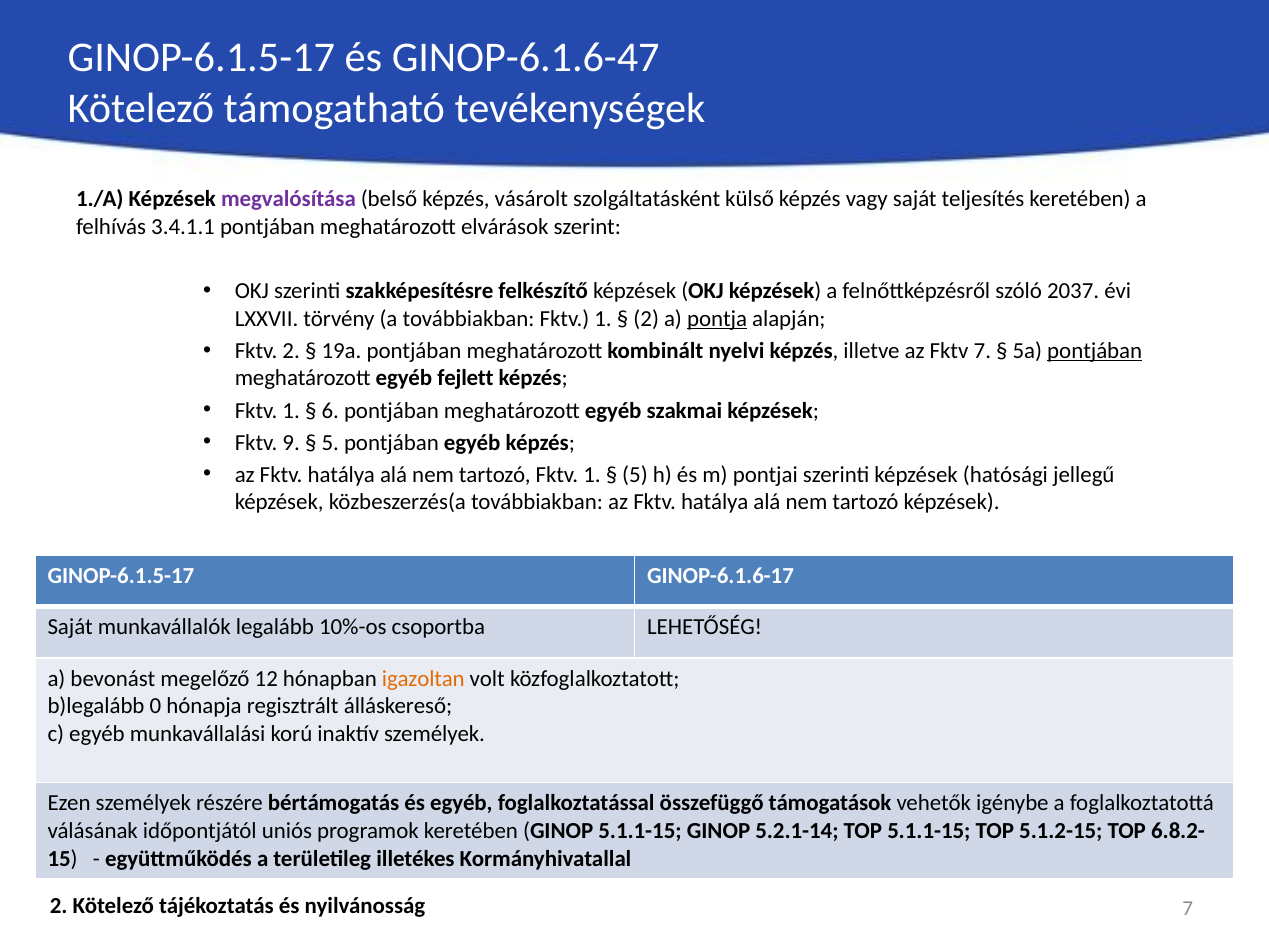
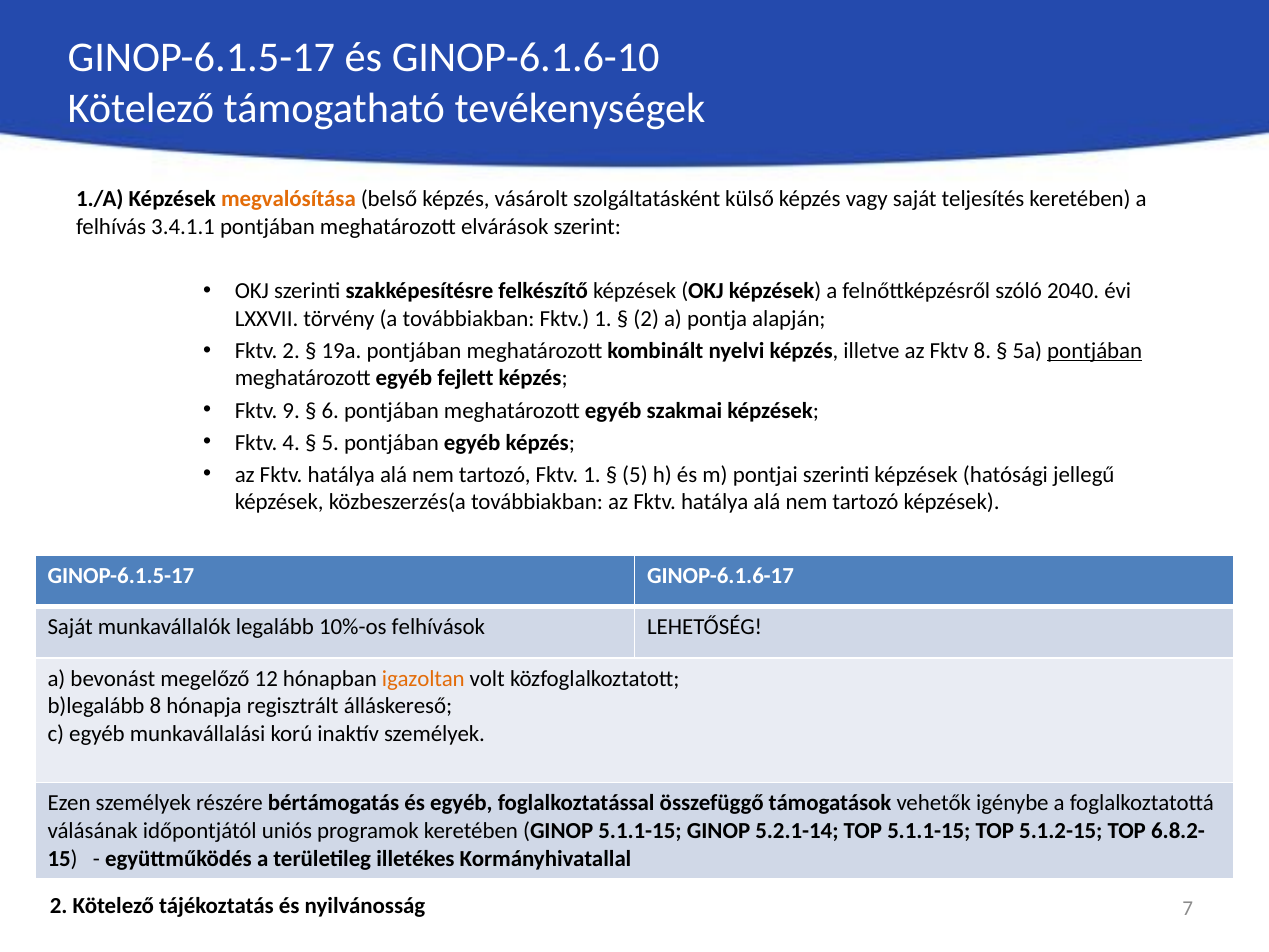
GINOP-6.1.6-47: GINOP-6.1.6-47 -> GINOP-6.1.6-10
megvalósítása colour: purple -> orange
2037: 2037 -> 2040
pontja underline: present -> none
Fktv 7: 7 -> 8
1 at (291, 410): 1 -> 9
9: 9 -> 4
csoportba: csoportba -> felhívások
b)legalább 0: 0 -> 8
